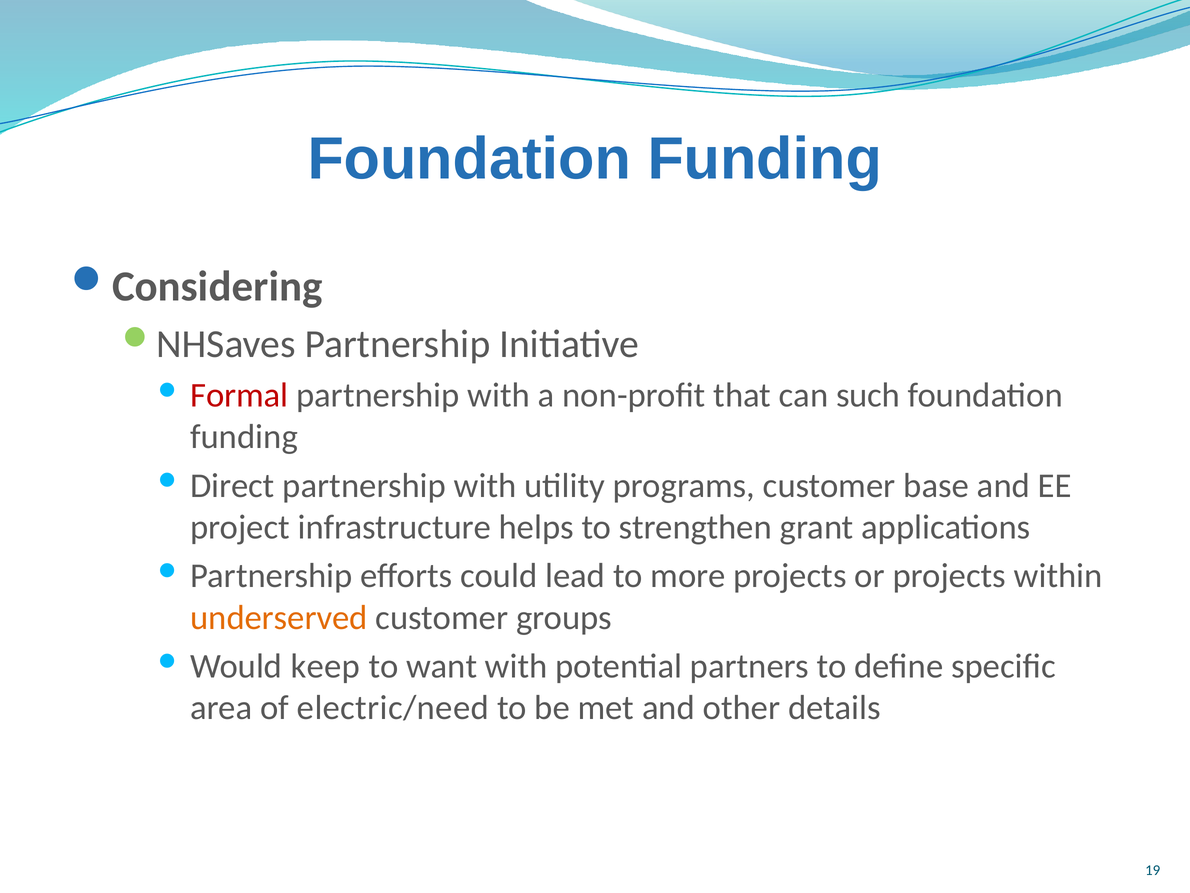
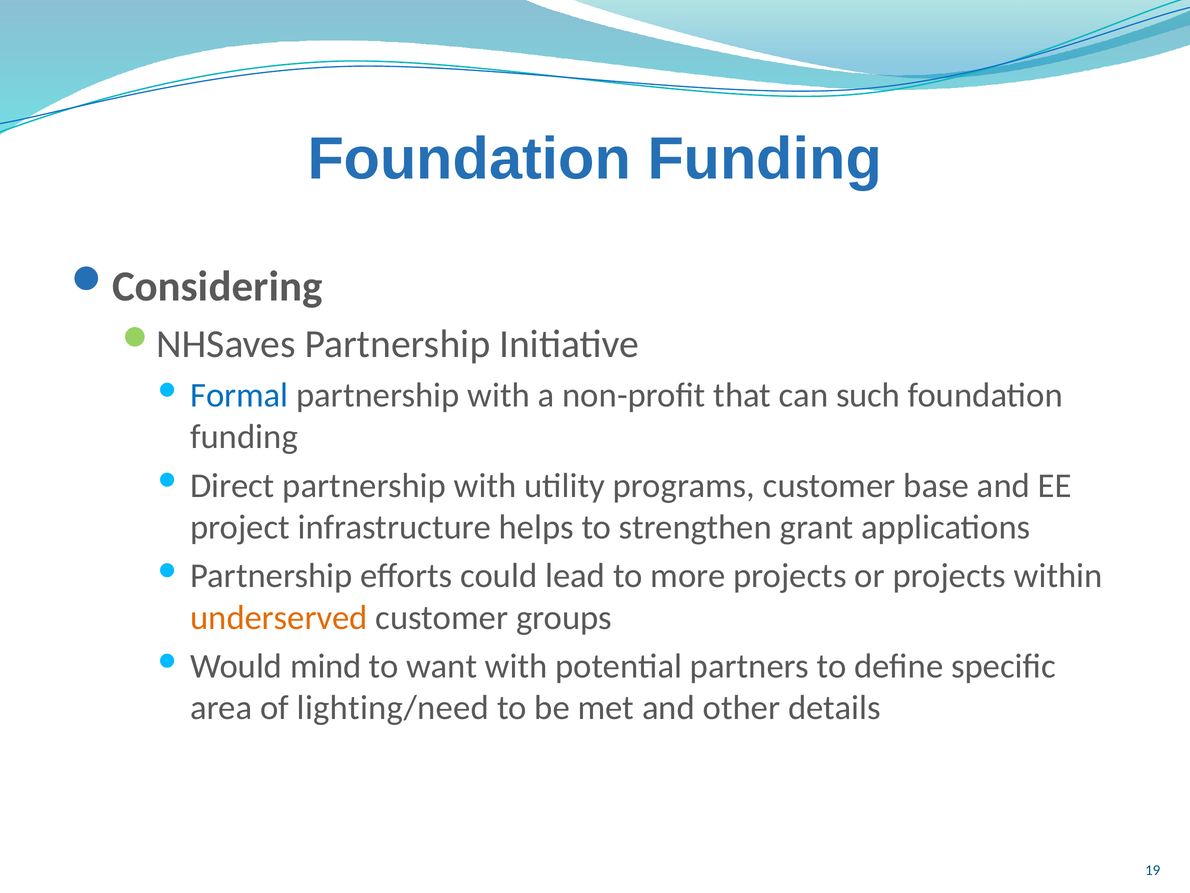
Formal colour: red -> blue
keep: keep -> mind
electric/need: electric/need -> lighting/need
